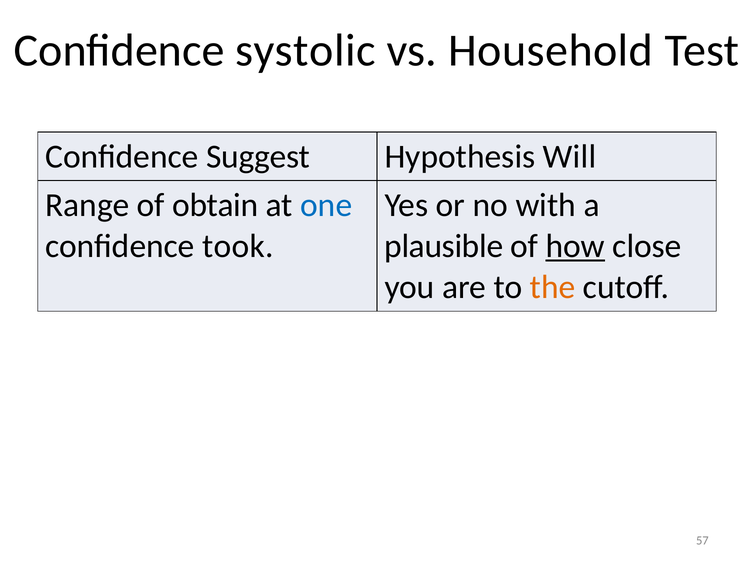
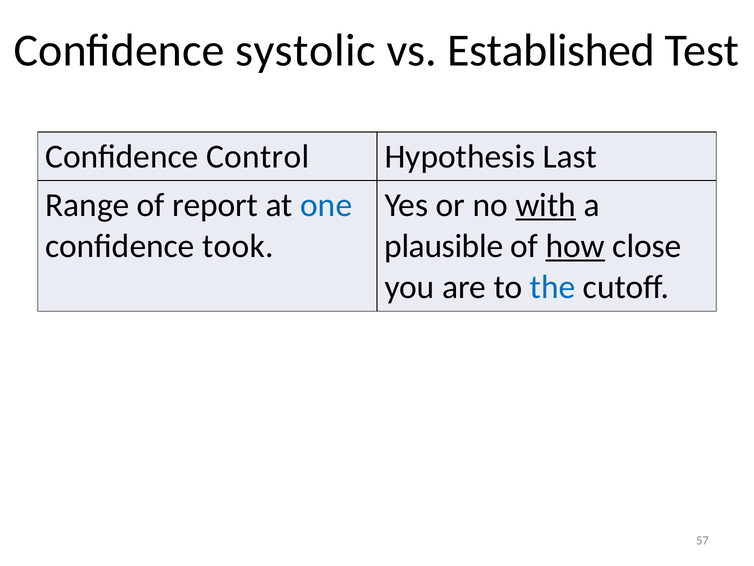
Household: Household -> Established
Suggest: Suggest -> Control
Will: Will -> Last
obtain: obtain -> report
with underline: none -> present
the colour: orange -> blue
